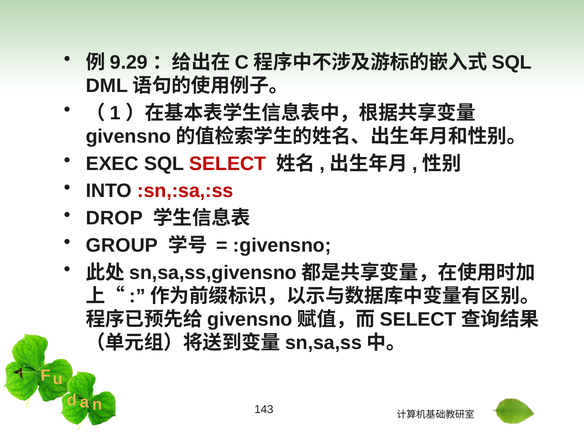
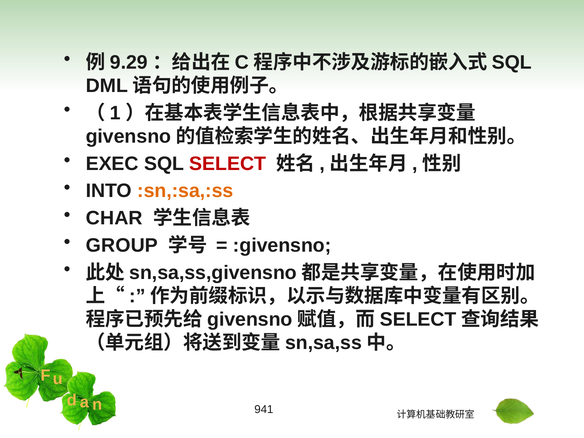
:sn,:sa,:ss colour: red -> orange
DROP: DROP -> CHAR
143: 143 -> 941
